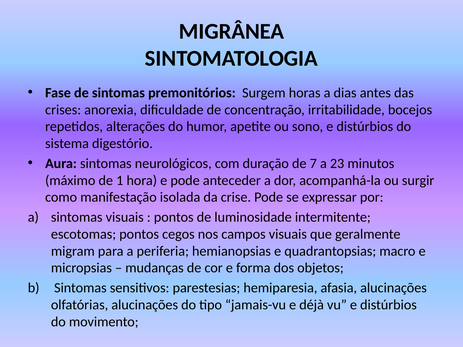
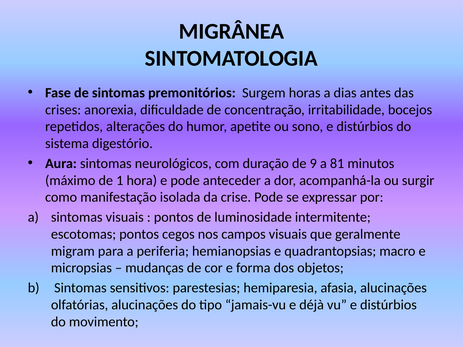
7: 7 -> 9
23: 23 -> 81
